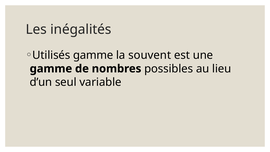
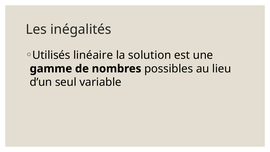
Utilisés gamme: gamme -> linéaire
souvent: souvent -> solution
